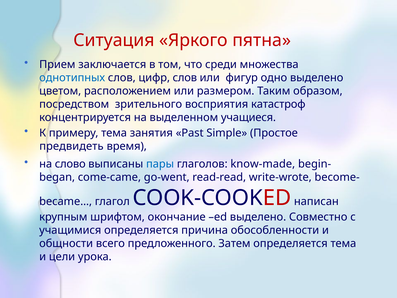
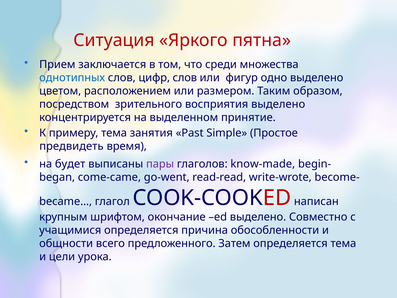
восприятия катастроф: катастроф -> выделено
учащиеся: учащиеся -> принятие
слово: слово -> будет
пары colour: blue -> purple
